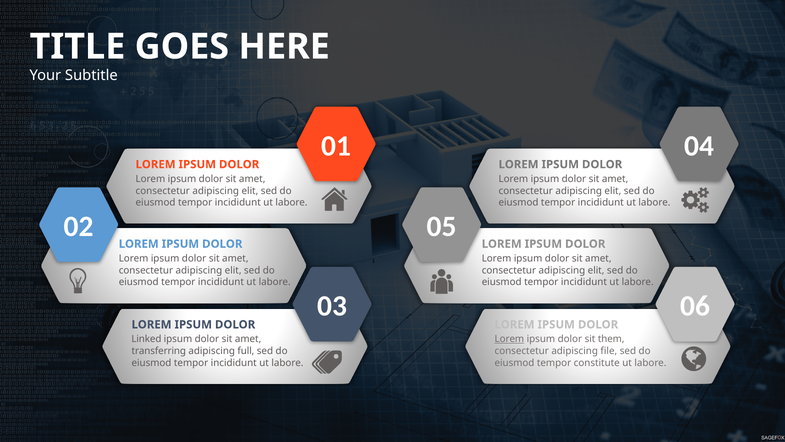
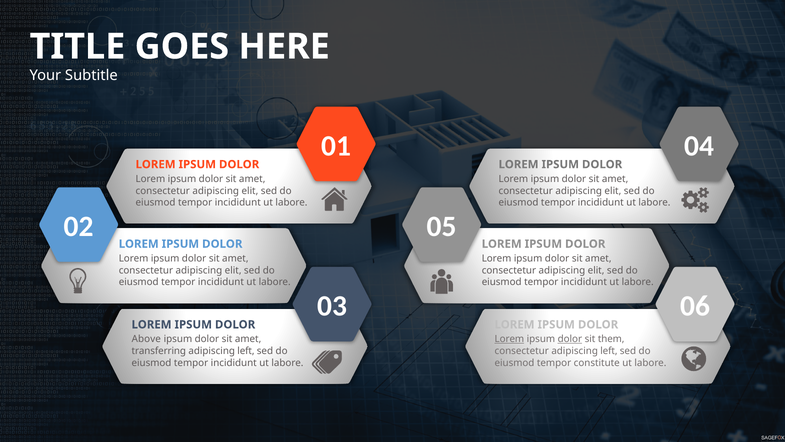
Linked: Linked -> Above
dolor at (570, 339) underline: none -> present
full at (246, 351): full -> left
consectetur adipiscing file: file -> left
